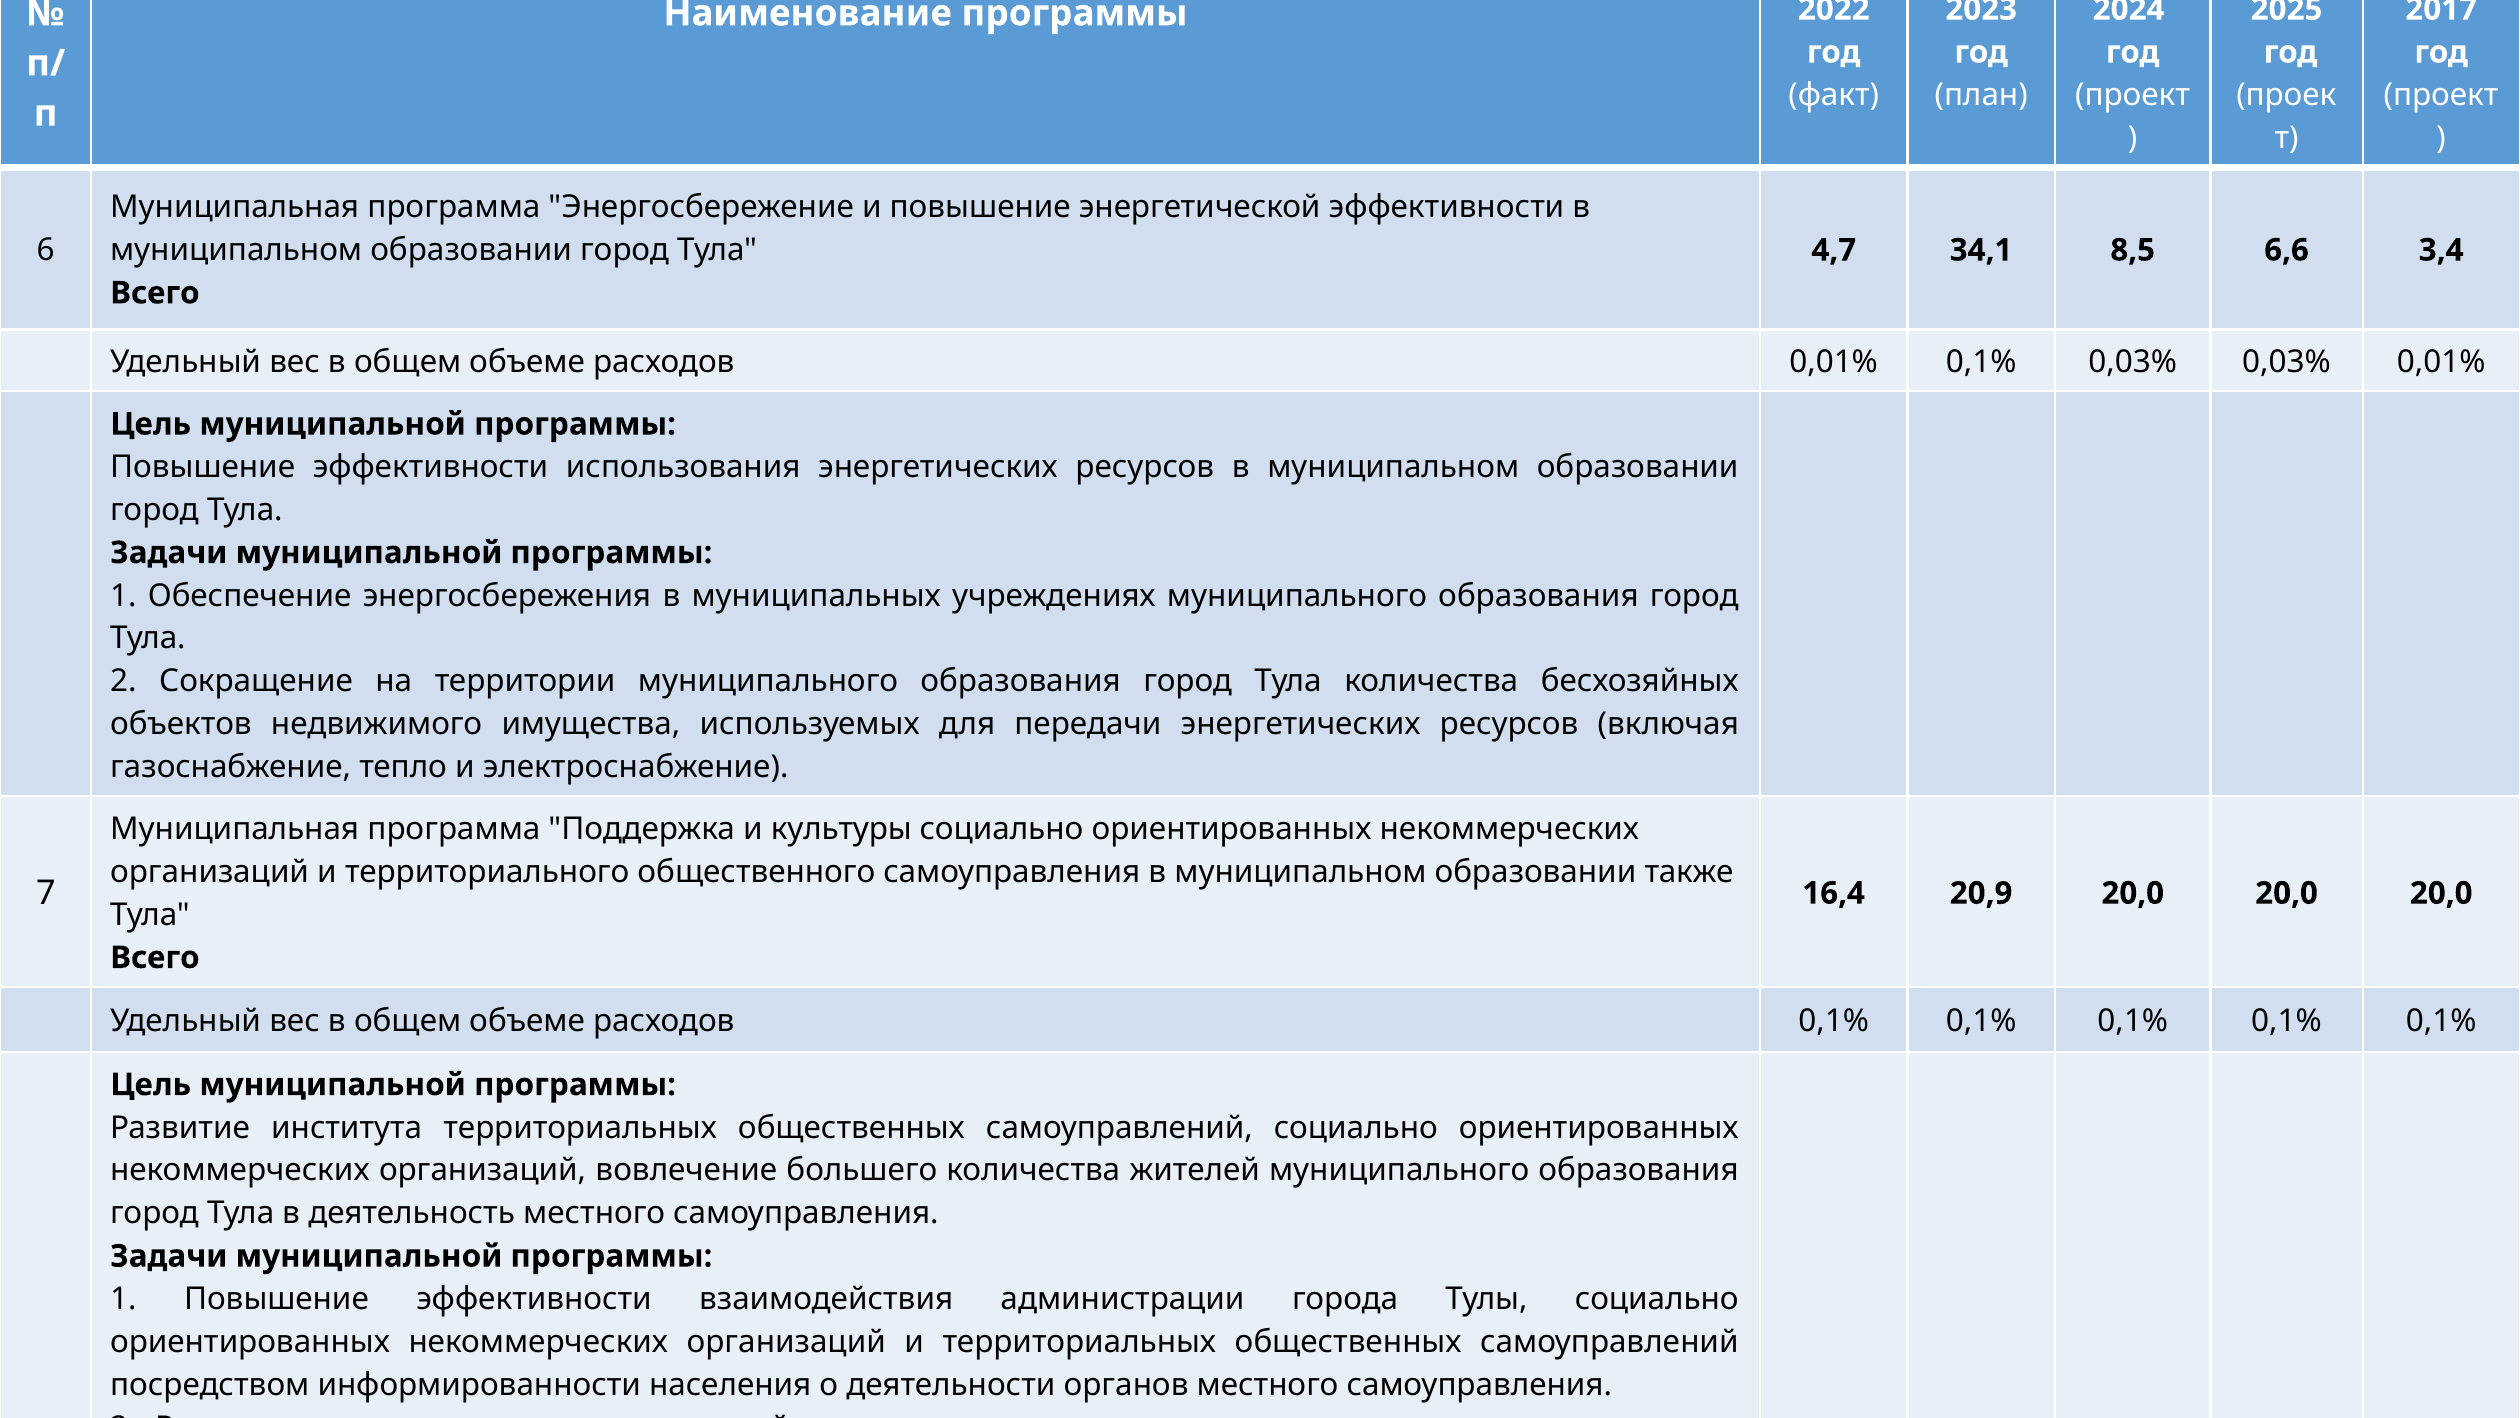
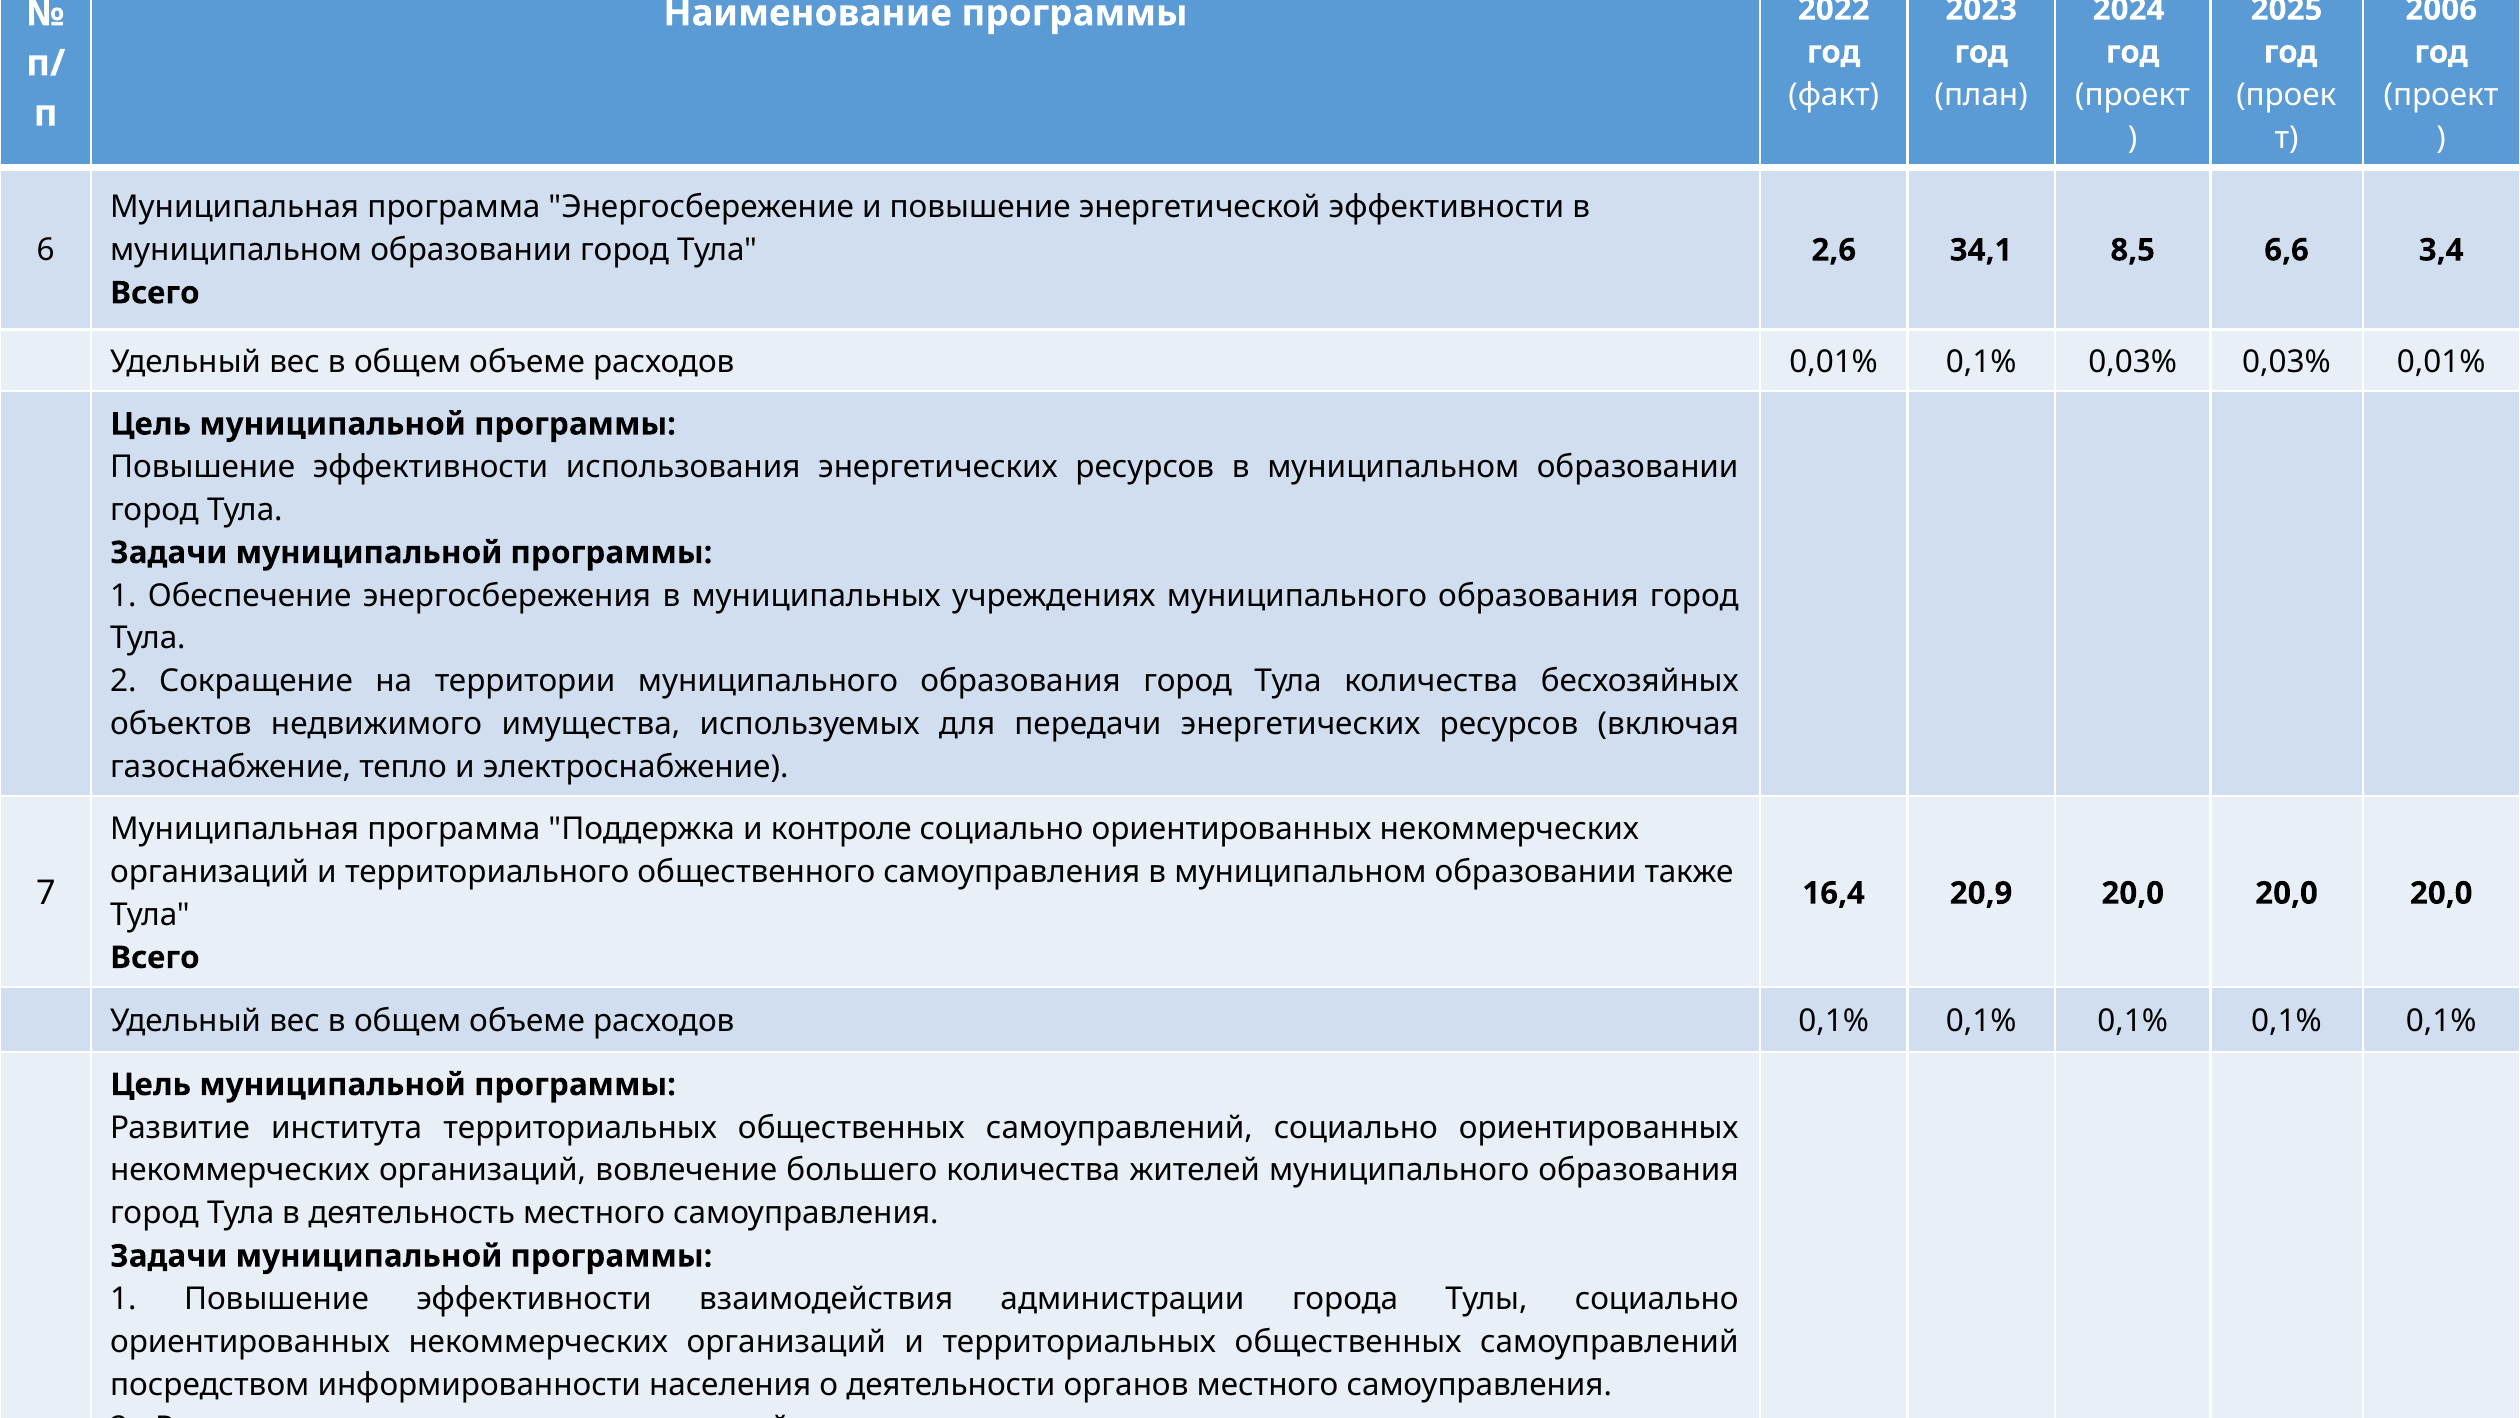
2017: 2017 -> 2006
4,7: 4,7 -> 2,6
культуры: культуры -> контроле
